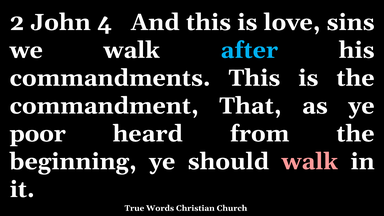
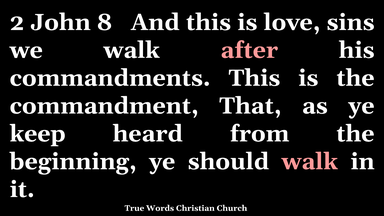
4: 4 -> 8
after colour: light blue -> pink
poor: poor -> keep
